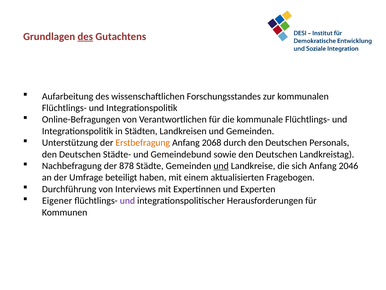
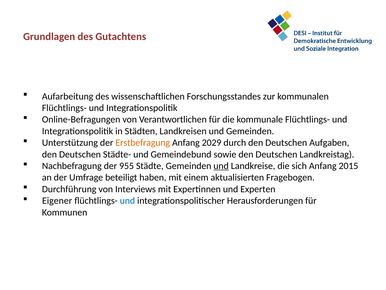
des at (85, 36) underline: present -> none
2068: 2068 -> 2029
Personals: Personals -> Aufgaben
878: 878 -> 955
2046: 2046 -> 2015
und at (127, 200) colour: purple -> blue
